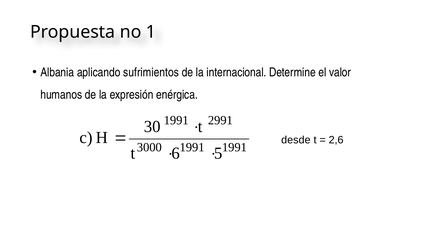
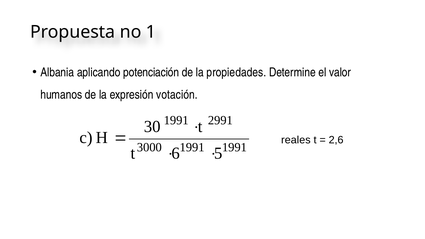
sufrimientos: sufrimientos -> potenciación
internacional: internacional -> propiedades
enérgica: enérgica -> votación
desde: desde -> reales
